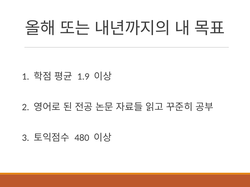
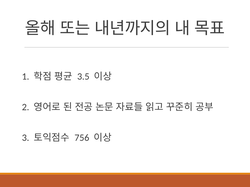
1.9: 1.9 -> 3.5
480: 480 -> 756
